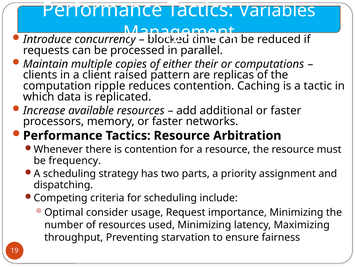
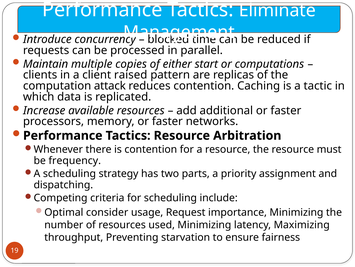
Variables: Variables -> Eliminate
their: their -> start
ripple: ripple -> attack
